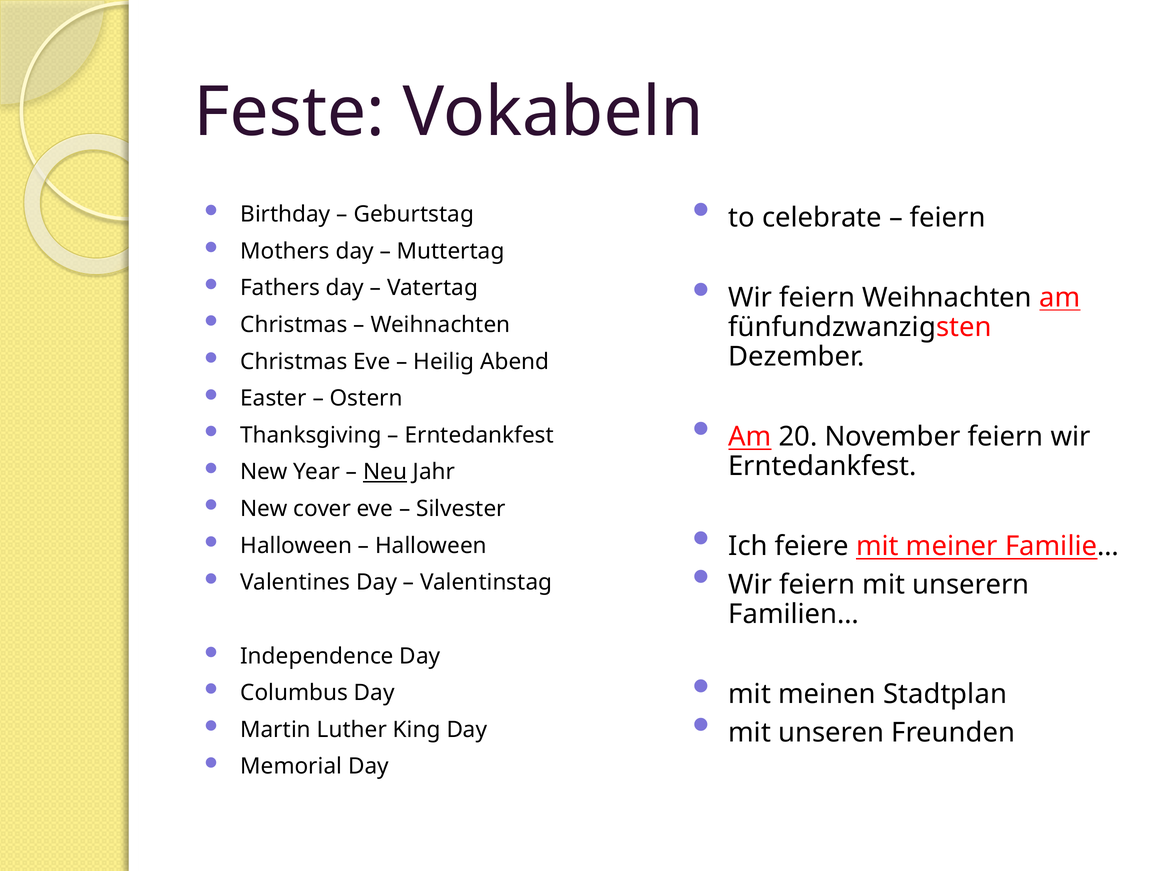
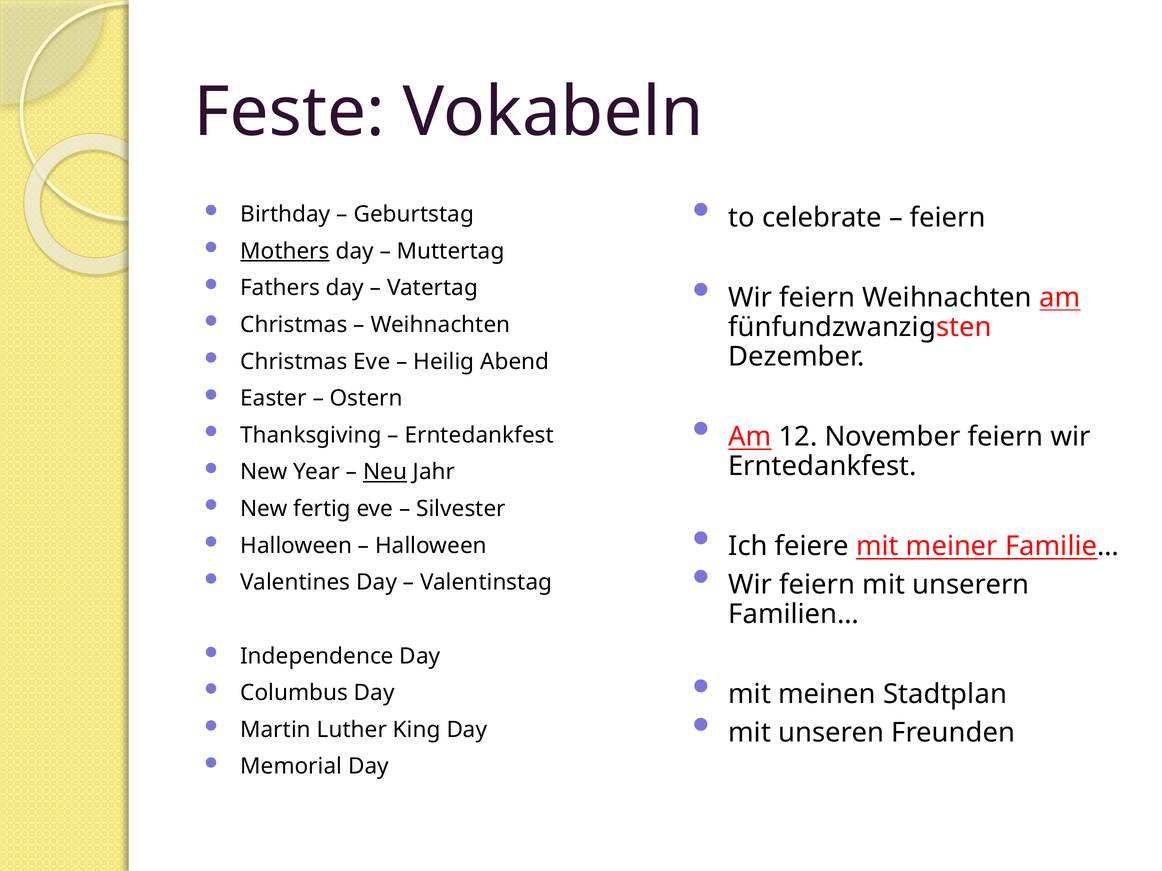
Mothers underline: none -> present
20: 20 -> 12
cover: cover -> fertig
